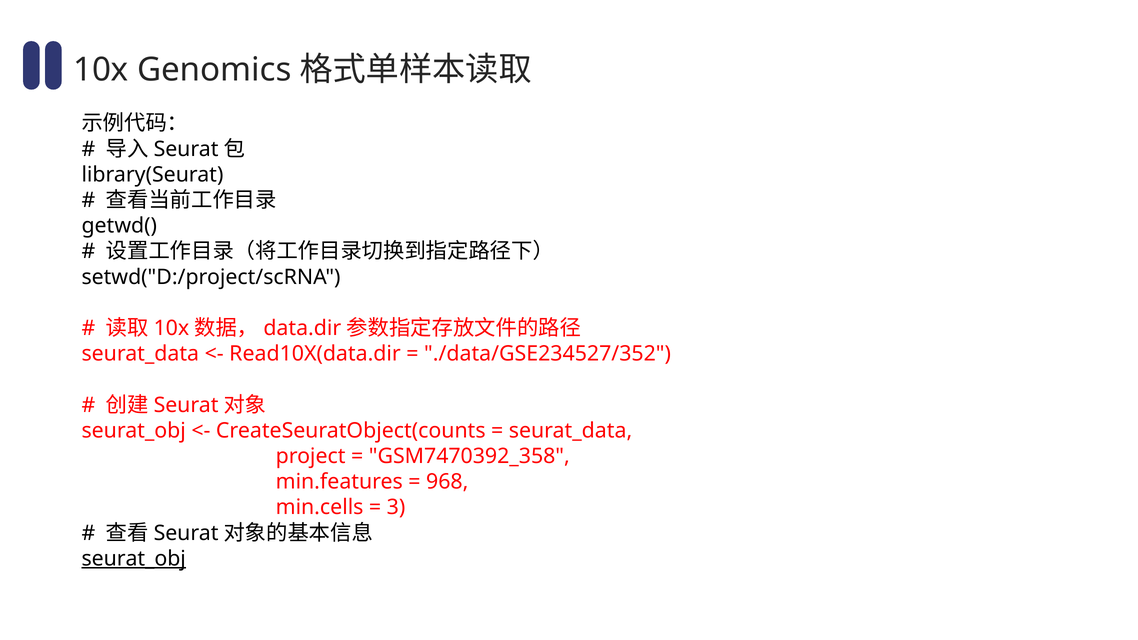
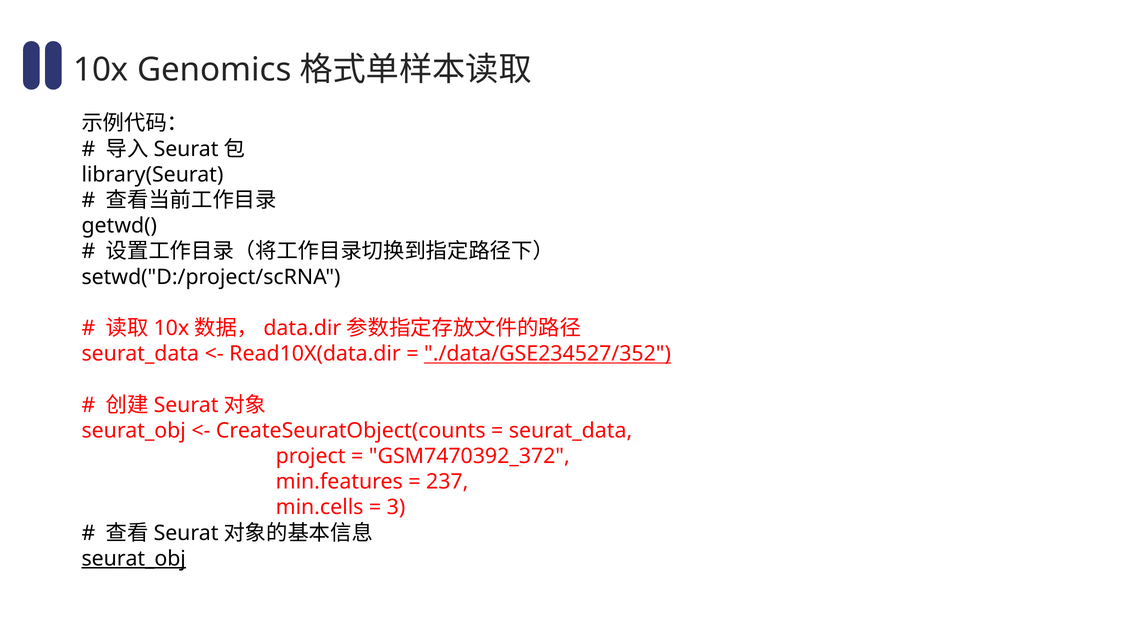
./data/GSE234527/352 underline: none -> present
GSM7470392_358: GSM7470392_358 -> GSM7470392_372
968: 968 -> 237
